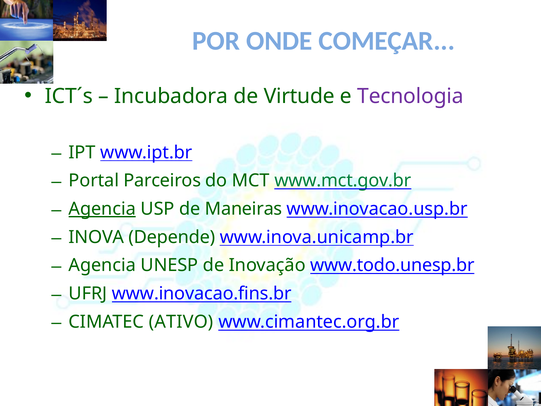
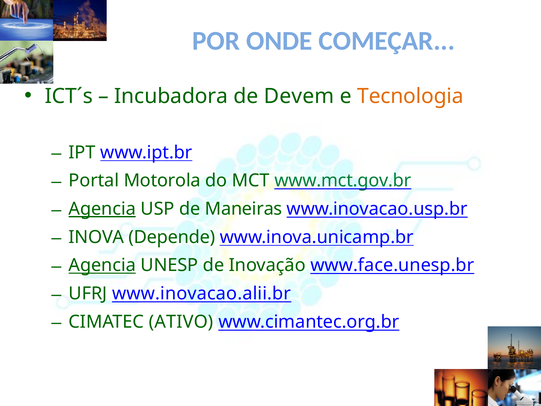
Virtude: Virtude -> Devem
Tecnologia colour: purple -> orange
Parceiros: Parceiros -> Motorola
Agencia at (102, 265) underline: none -> present
www.todo.unesp.br: www.todo.unesp.br -> www.face.unesp.br
www.inovacao.fins.br: www.inovacao.fins.br -> www.inovacao.alii.br
